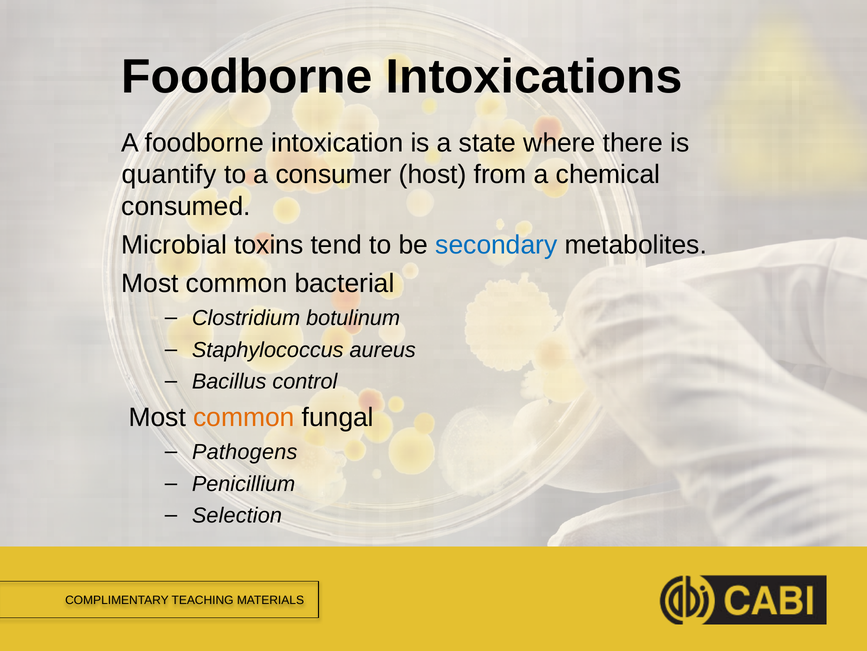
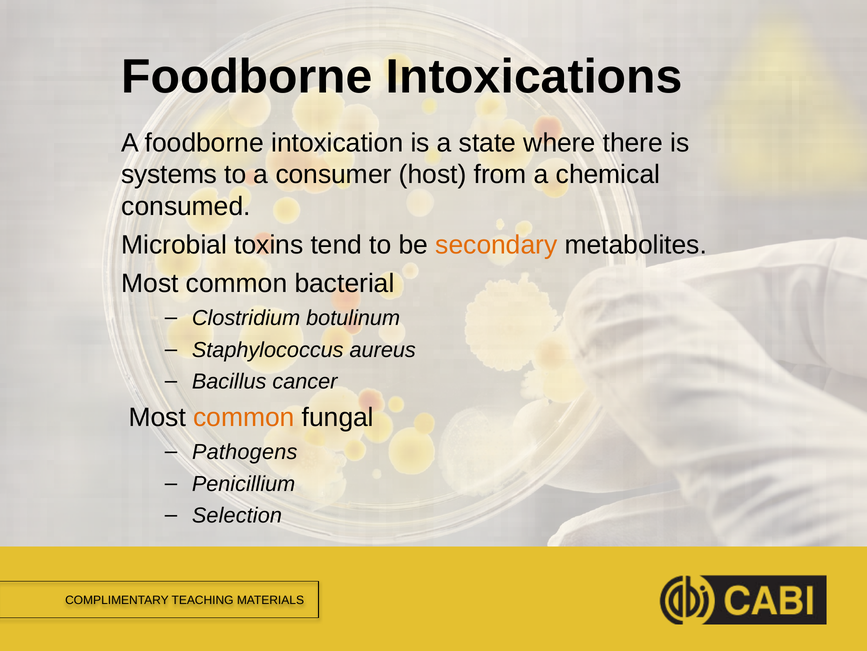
quantify: quantify -> systems
secondary colour: blue -> orange
control: control -> cancer
